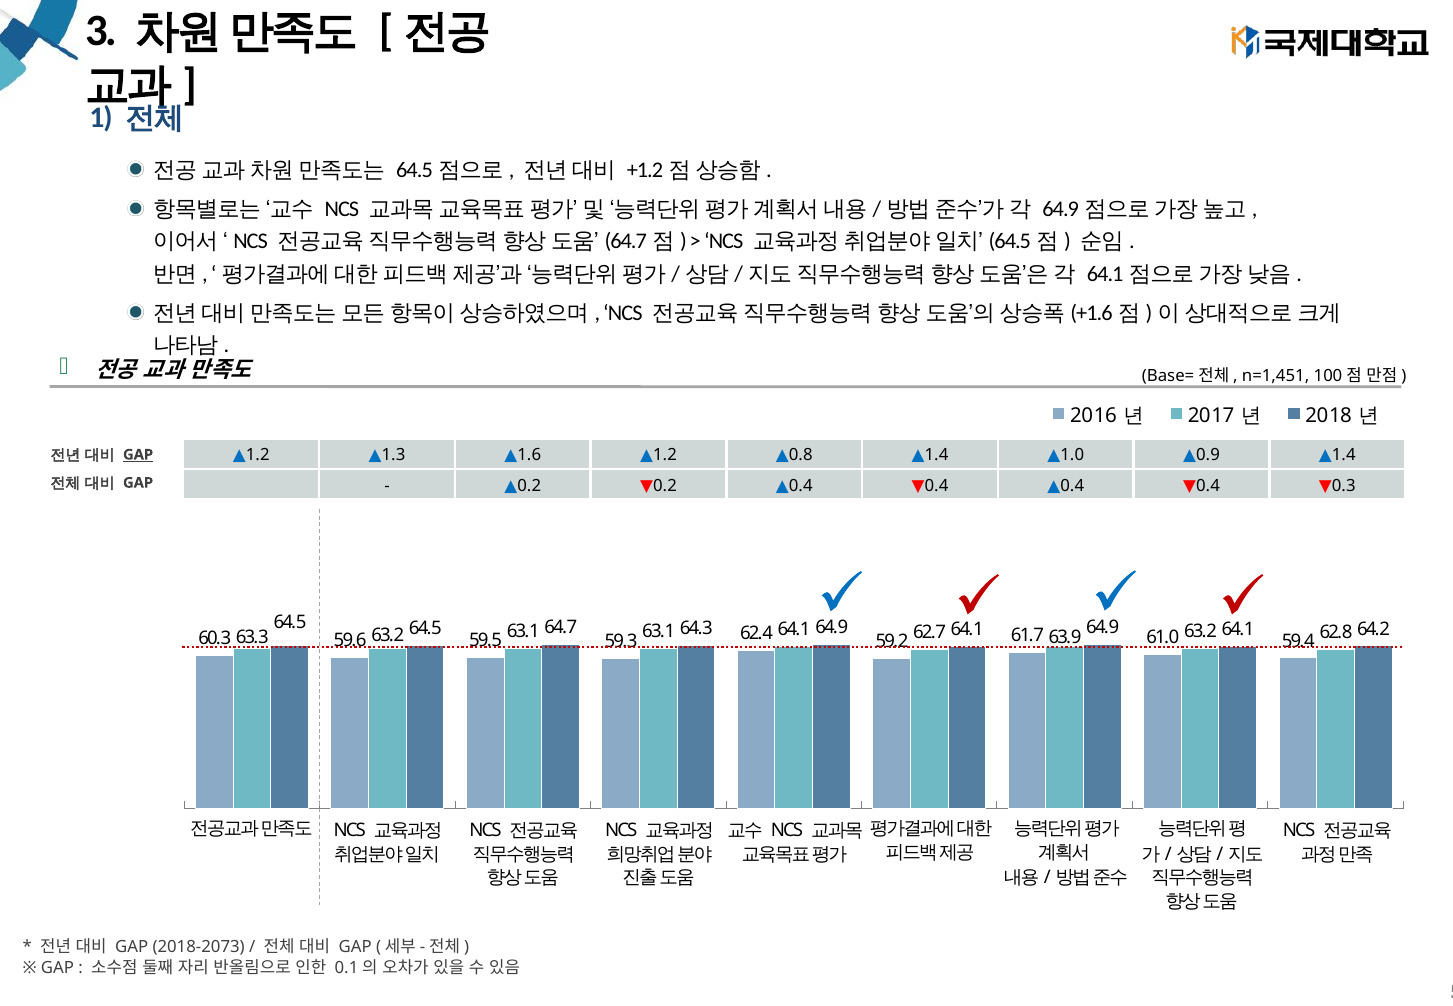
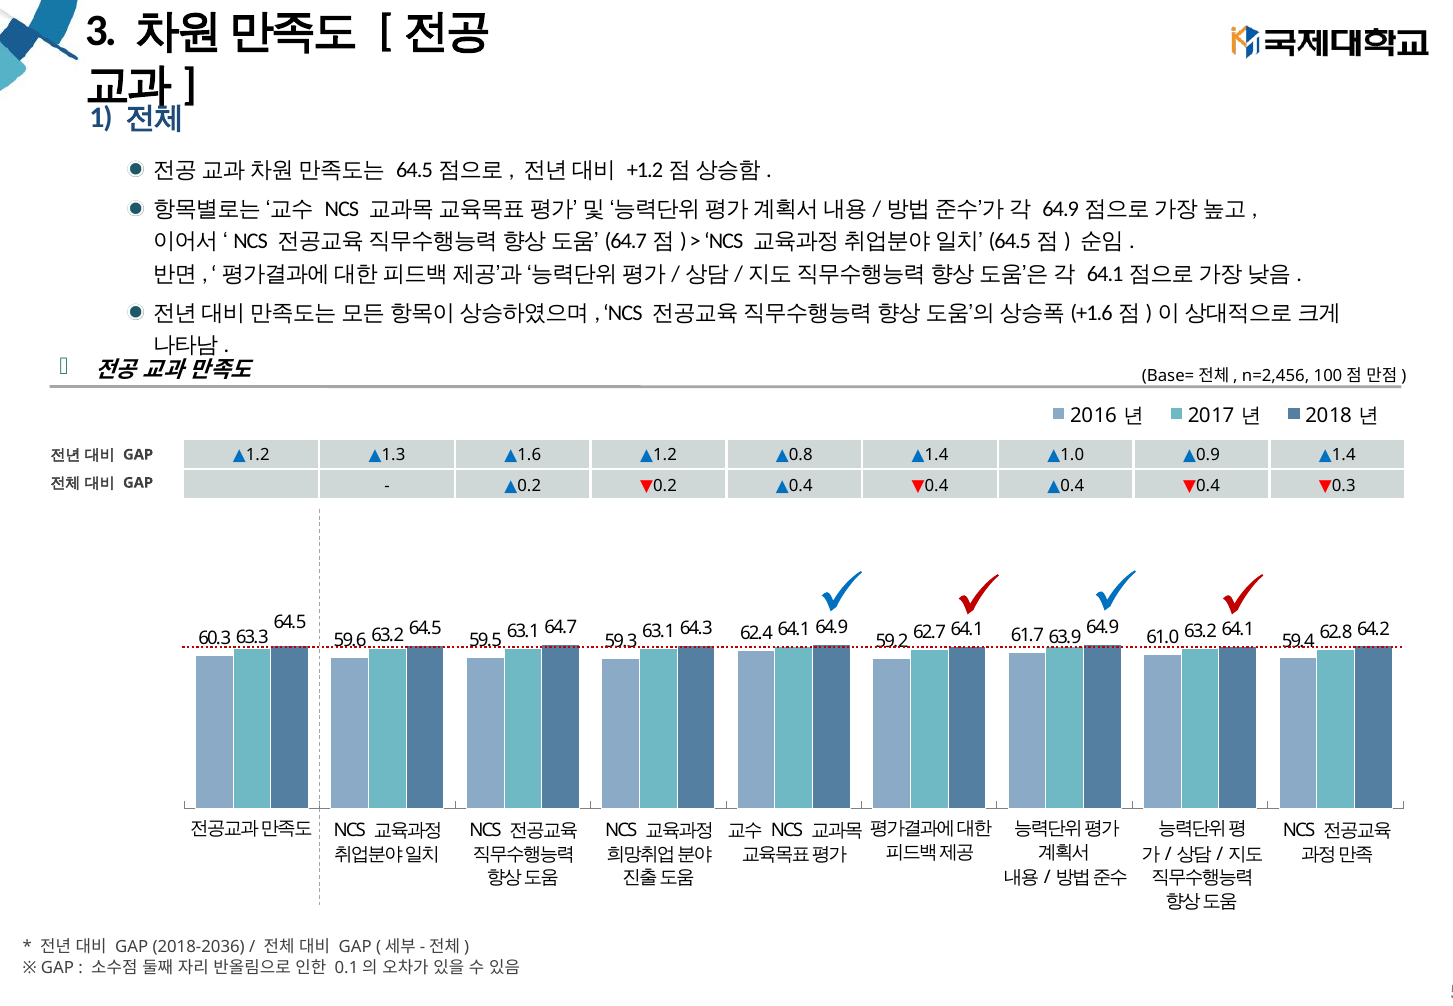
n=1,451: n=1,451 -> n=2,456
GAP at (138, 455) underline: present -> none
2018-2073: 2018-2073 -> 2018-2036
